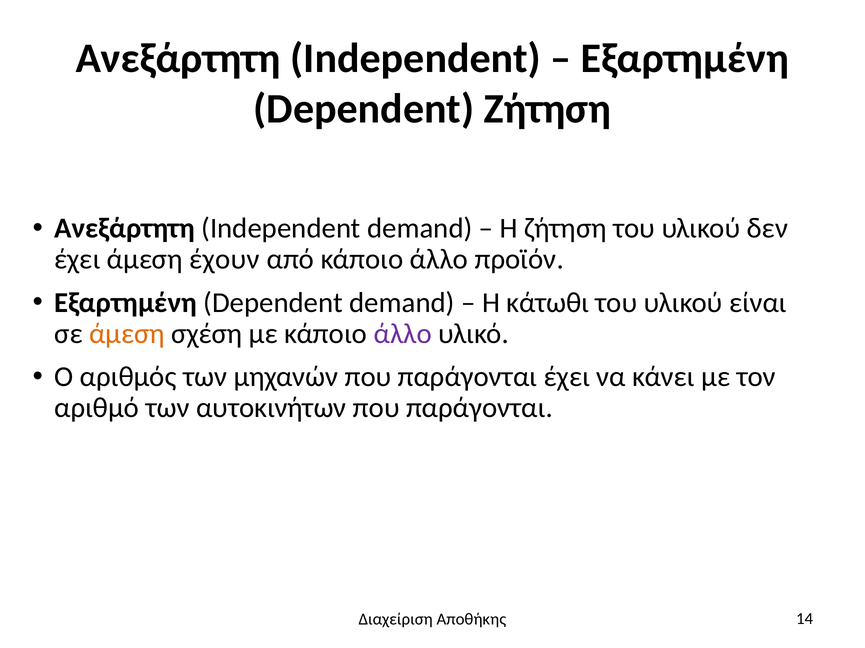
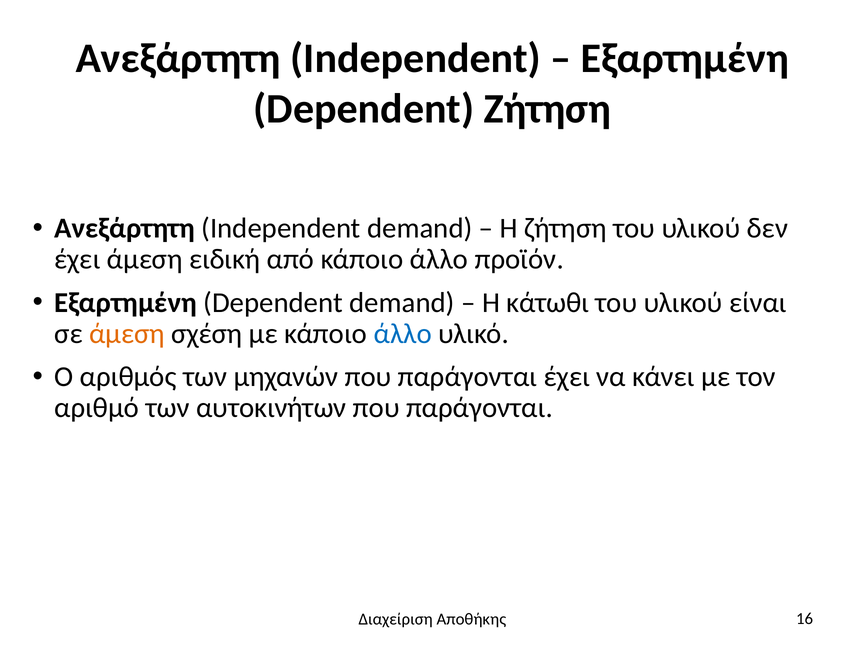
έχουν: έχουν -> ειδική
άλλο at (403, 334) colour: purple -> blue
14: 14 -> 16
